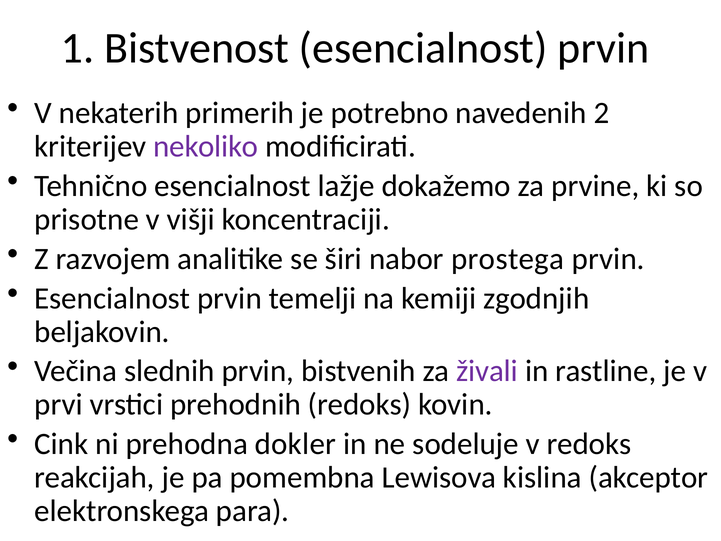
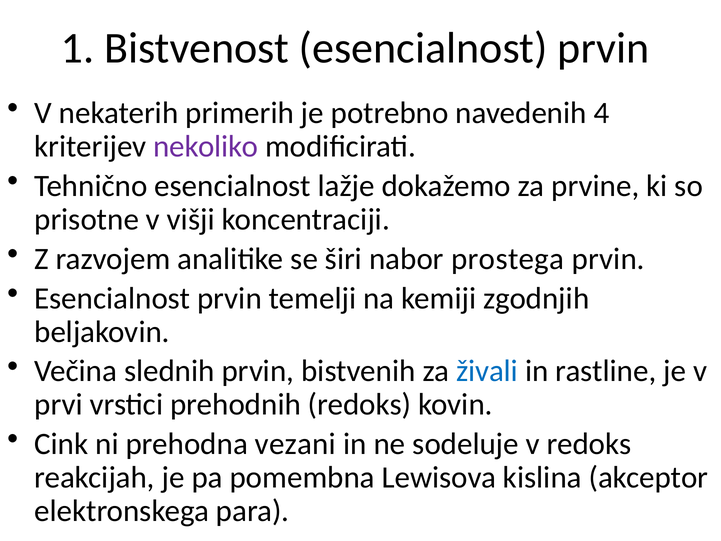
2: 2 -> 4
živali colour: purple -> blue
dokler: dokler -> vezani
